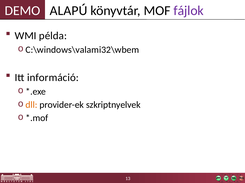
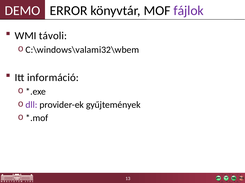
ALAPÚ: ALAPÚ -> ERROR
példa: példa -> távoli
dll colour: orange -> purple
szkriptnyelvek: szkriptnyelvek -> gyűjtemények
